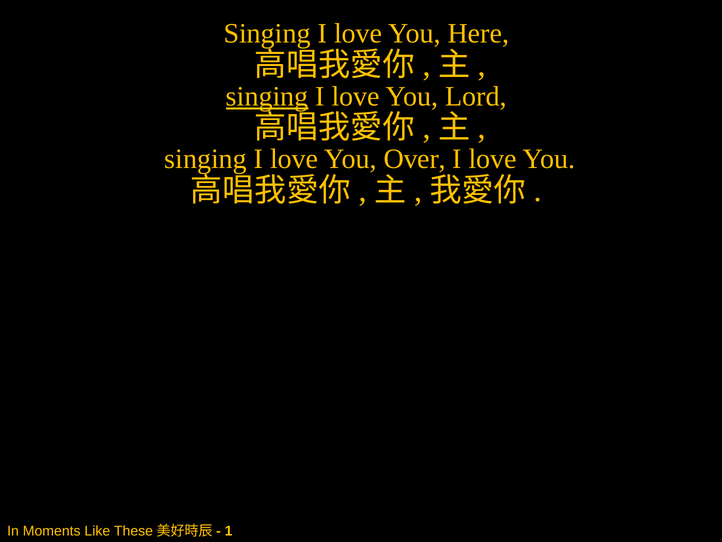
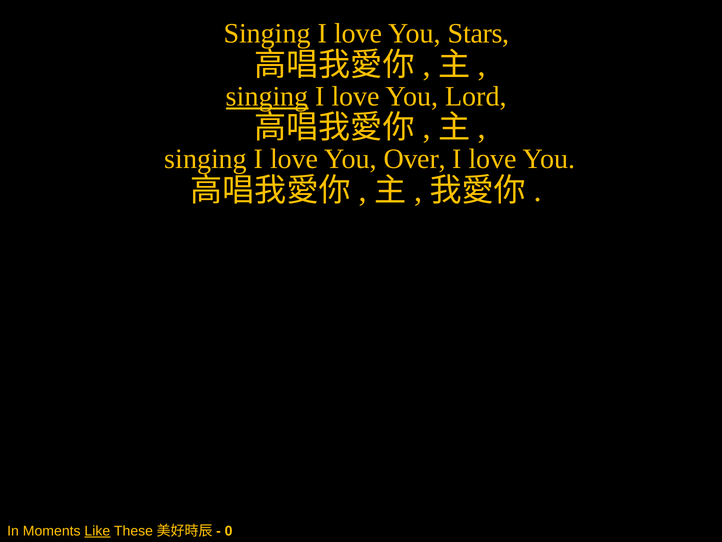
Here: Here -> Stars
Like underline: none -> present
1: 1 -> 0
